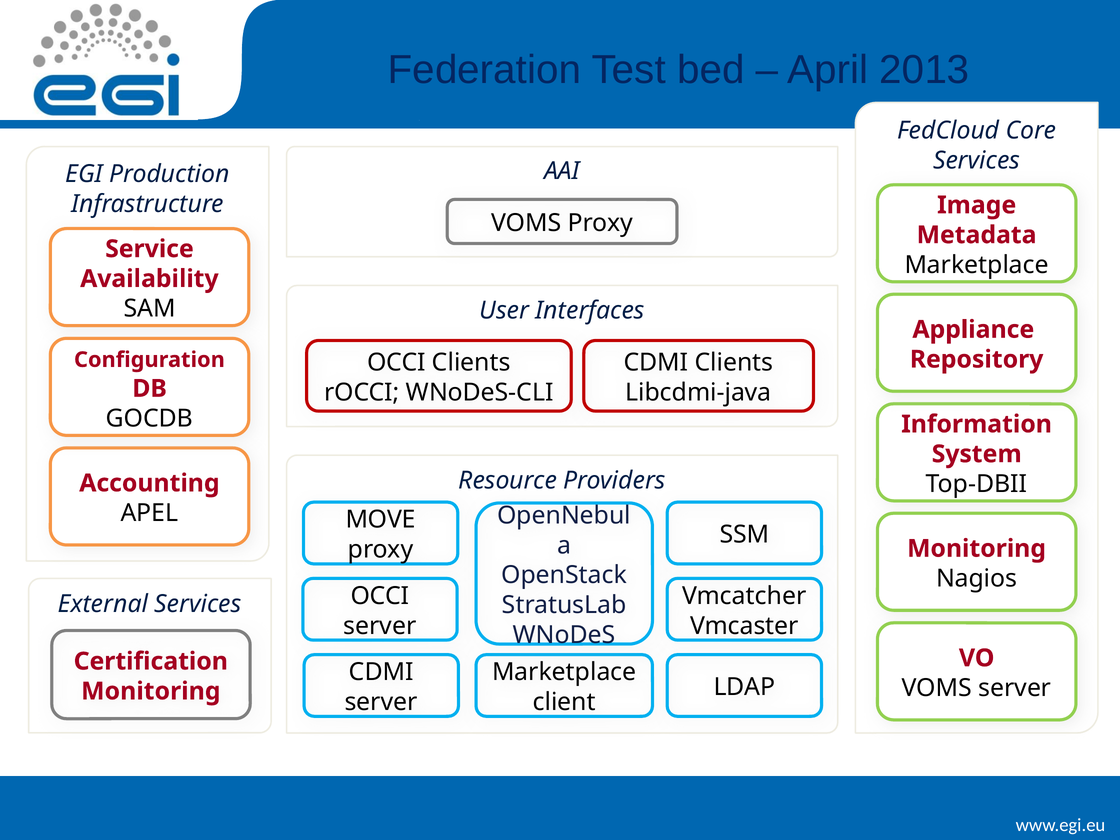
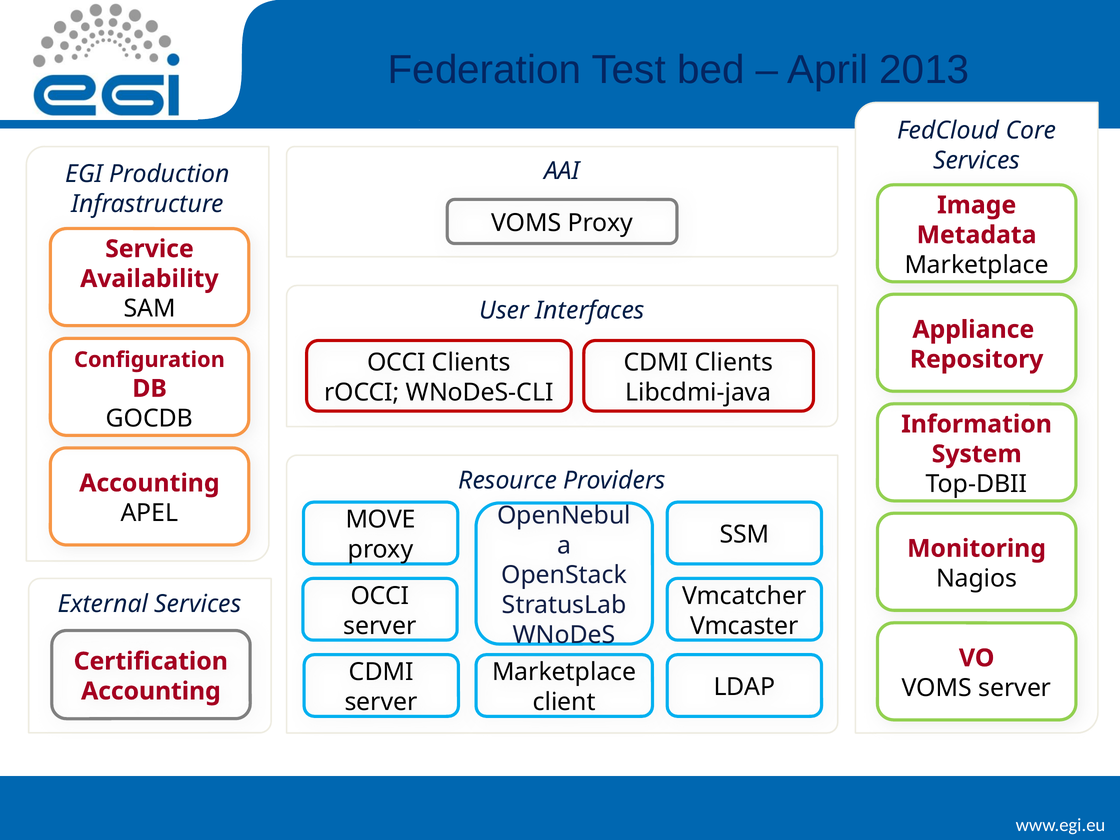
Monitoring at (151, 691): Monitoring -> Accounting
